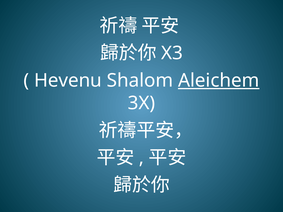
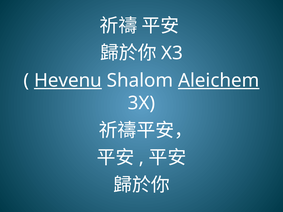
Hevenu underline: none -> present
